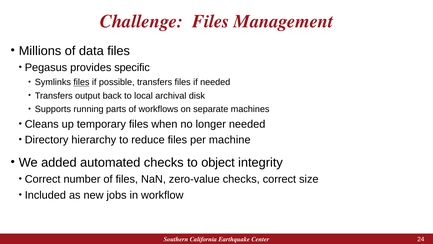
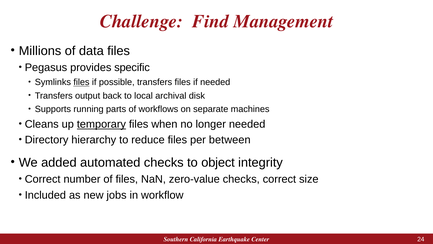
Challenge Files: Files -> Find
temporary underline: none -> present
machine: machine -> between
